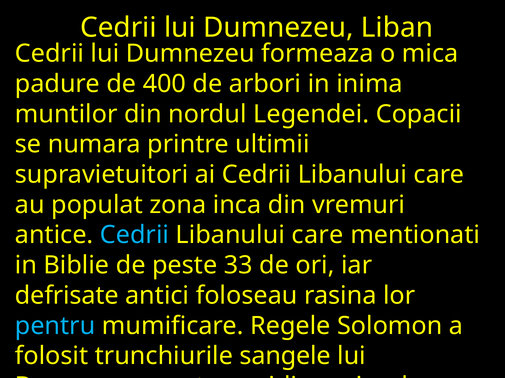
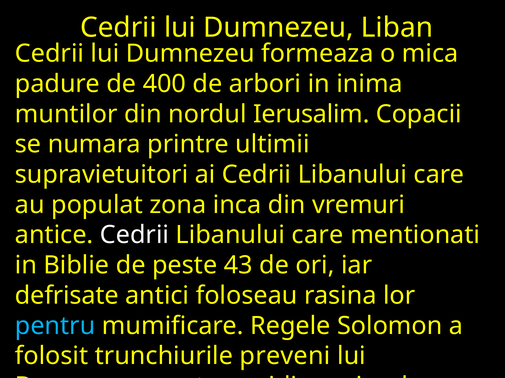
nordul Legendei: Legendei -> Ierusalim
Cedrii at (134, 235) colour: light blue -> white
33: 33 -> 43
sangele: sangele -> preveni
